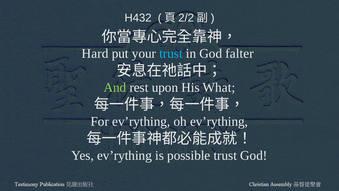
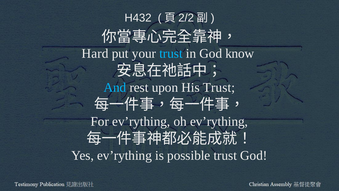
falter: falter -> know
And colour: light green -> light blue
His What: What -> Trust
